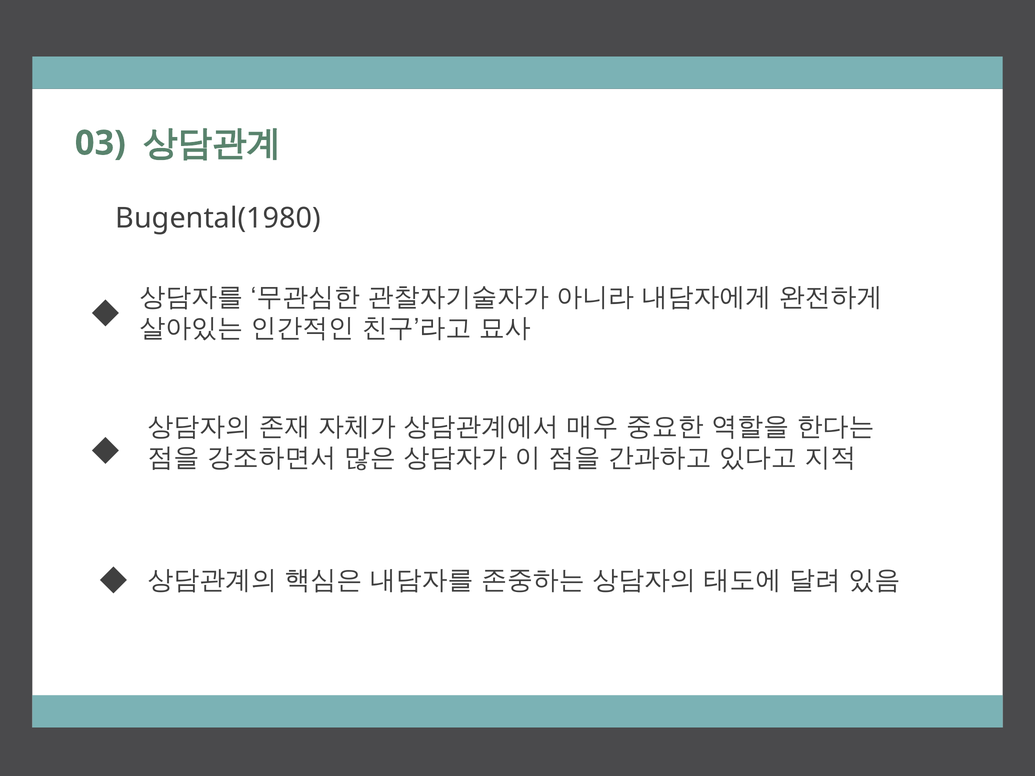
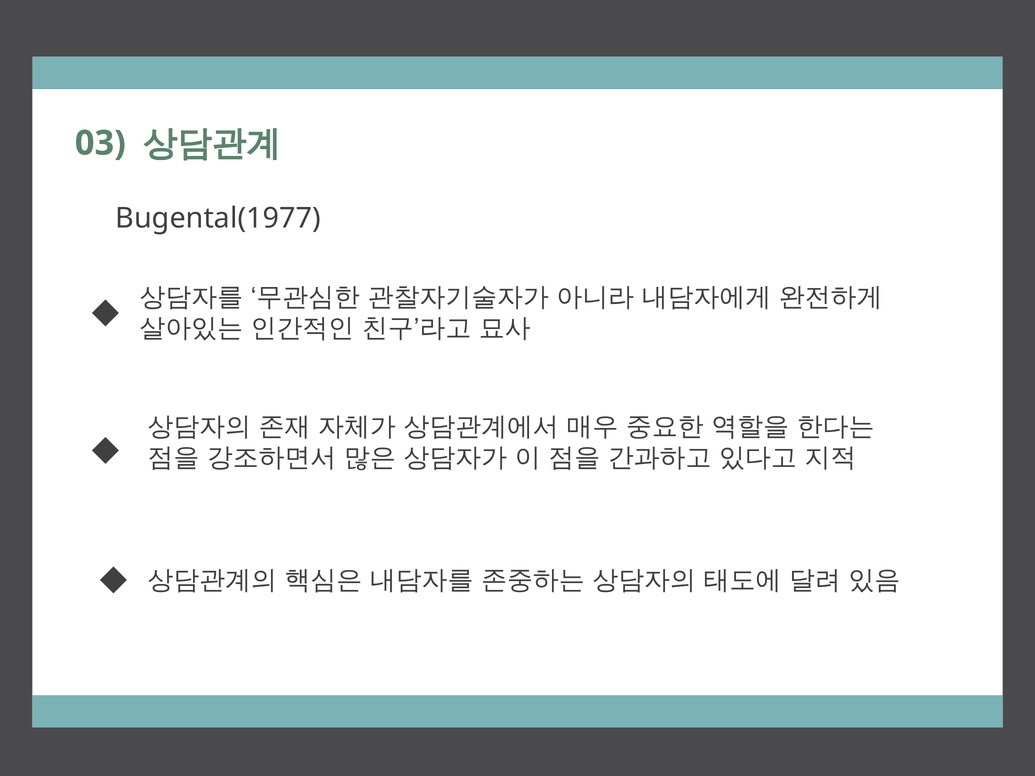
Bugental(1980: Bugental(1980 -> Bugental(1977
